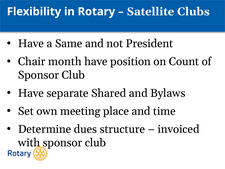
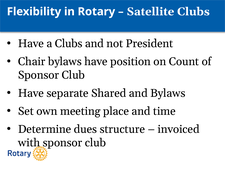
a Same: Same -> Clubs
Chair month: month -> bylaws
